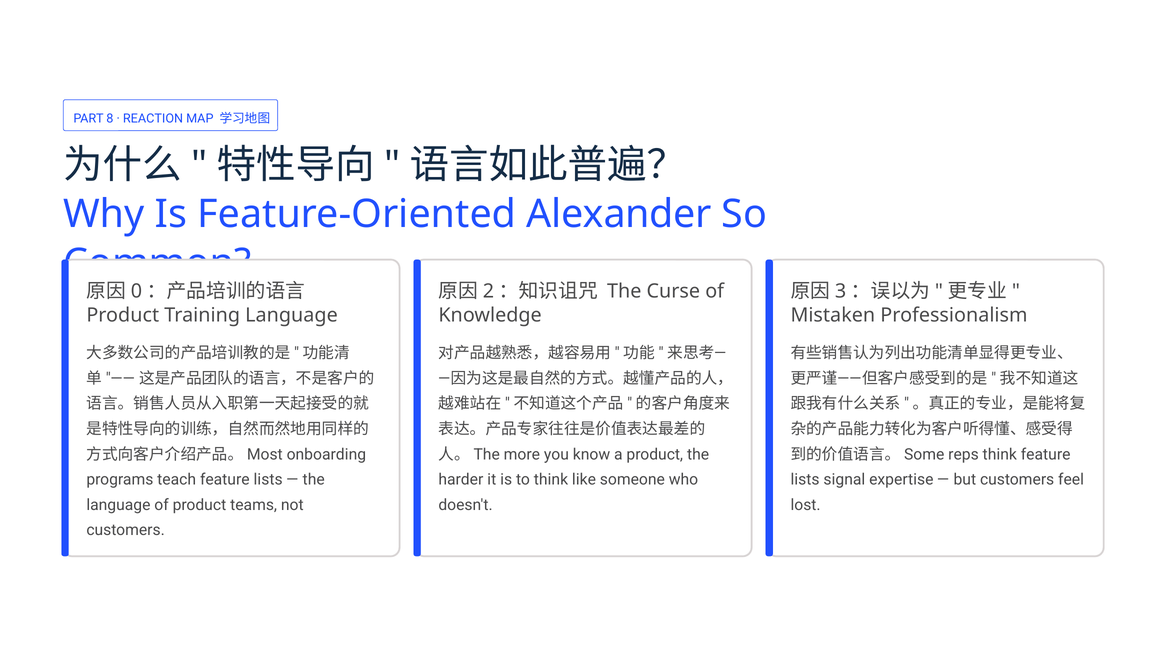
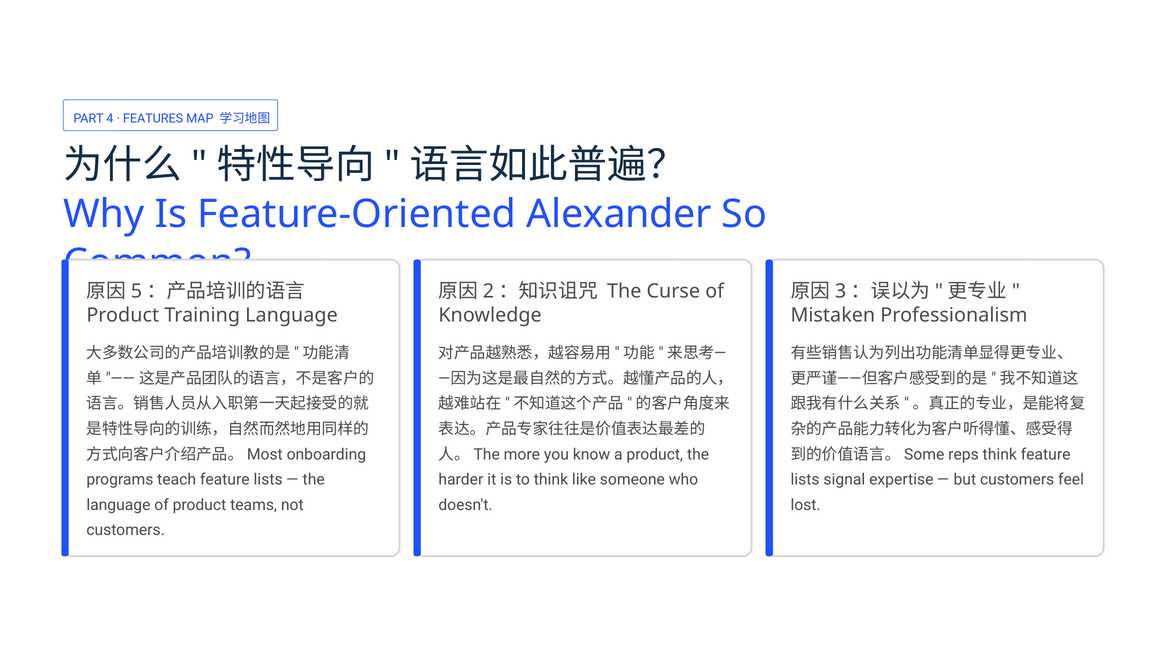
8: 8 -> 4
REACTION: REACTION -> FEATURES
0: 0 -> 5
